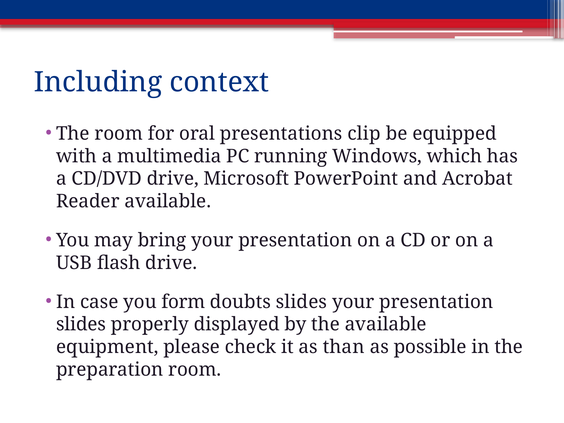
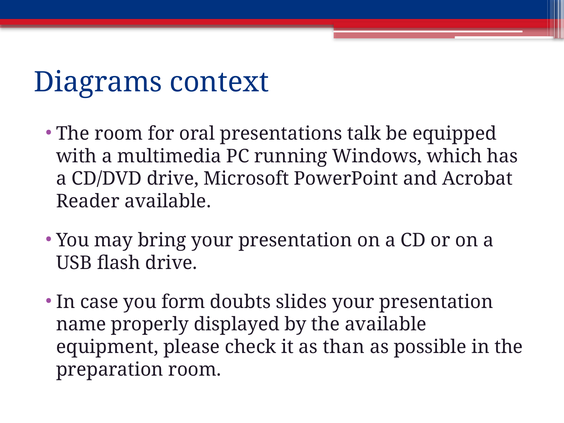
Including: Including -> Diagrams
clip: clip -> talk
slides at (81, 324): slides -> name
